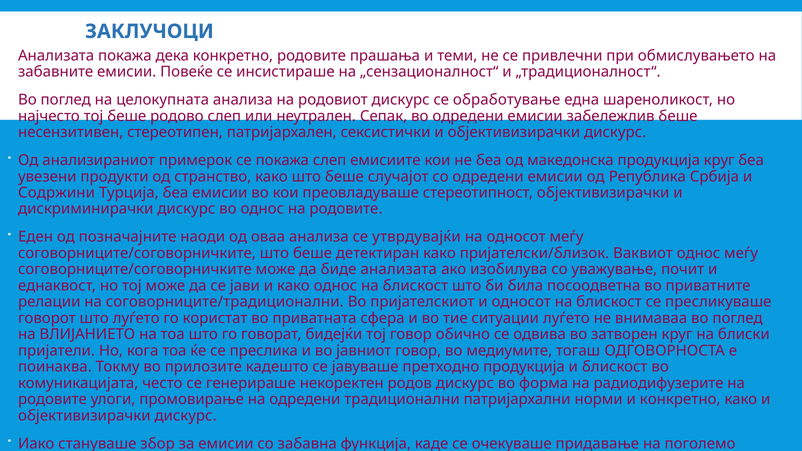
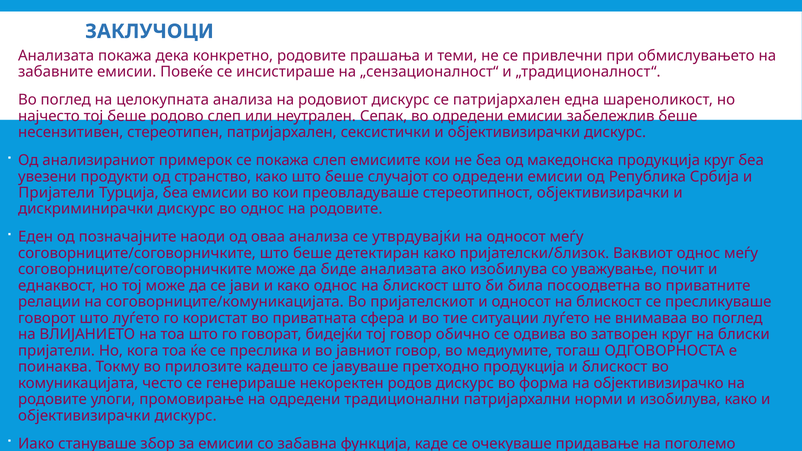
се обработување: обработување -> патријархален
Содржини at (57, 193): Содржини -> Пријатели
соговорниците/традиционални: соговорниците/традиционални -> соговорниците/комуникацијата
радиодифузерите: радиодифузерите -> објективизирачко
и конкретно: конкретно -> изобилува
